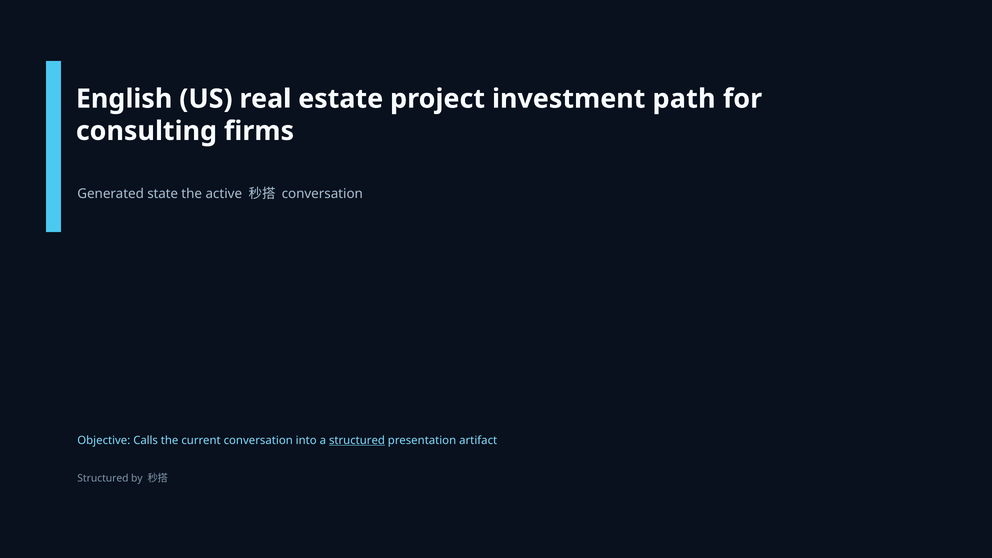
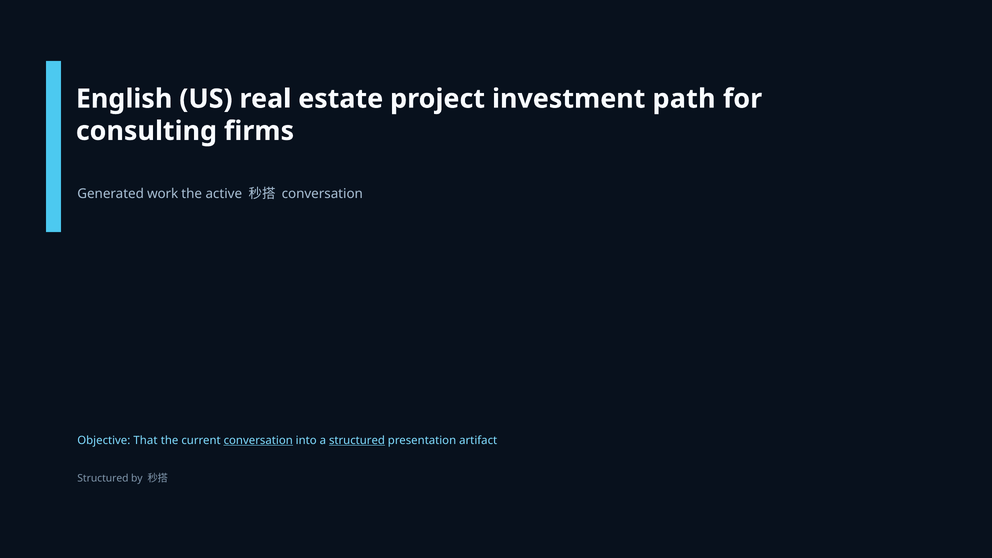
state: state -> work
Calls: Calls -> That
conversation at (258, 440) underline: none -> present
